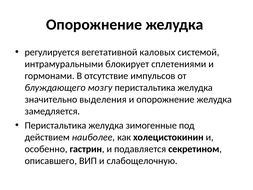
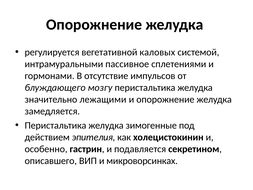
блокирует: блокирует -> пассивное
выделения: выделения -> лежащими
наиболее: наиболее -> эпителия
слабощелочную: слабощелочную -> микроворсинках
